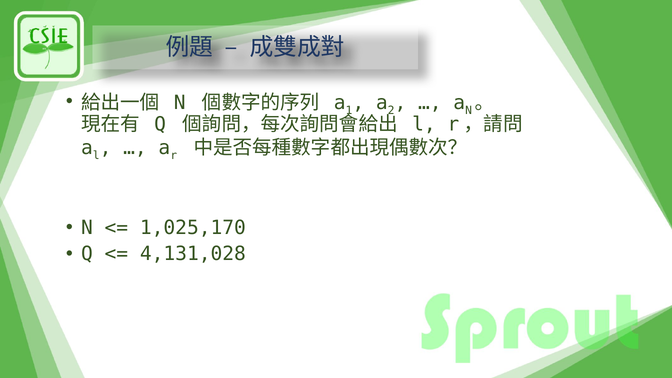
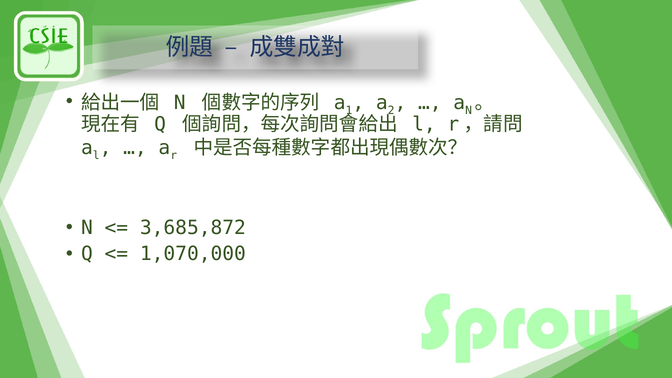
1,025,170: 1,025,170 -> 3,685,872
4,131,028: 4,131,028 -> 1,070,000
